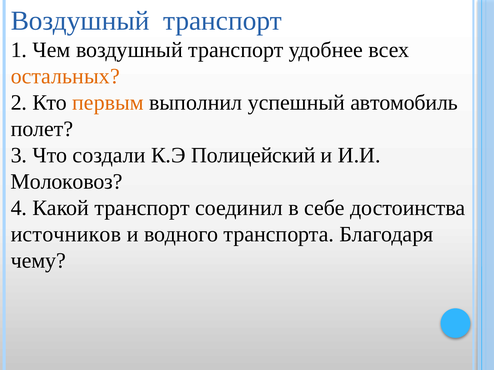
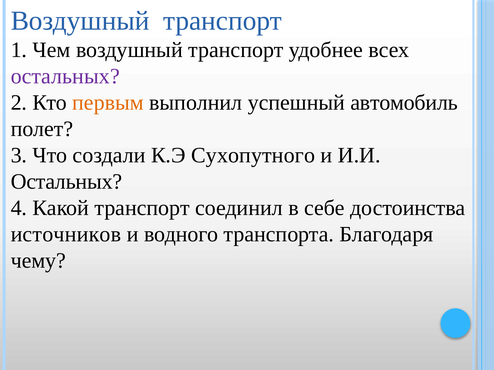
остальных at (65, 76) colour: orange -> purple
Полицейский: Полицейский -> Сухопутного
Молоковоз at (67, 182): Молоковоз -> Остальных
